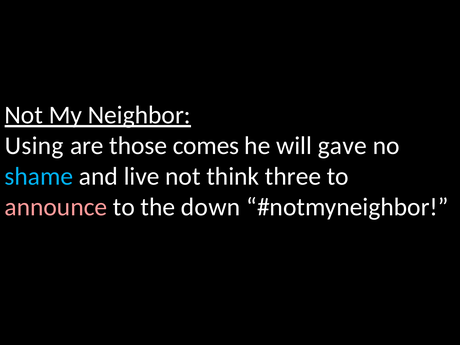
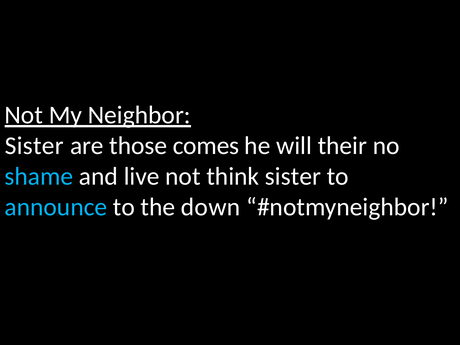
Using at (34, 146): Using -> Sister
gave: gave -> their
think three: three -> sister
announce colour: pink -> light blue
